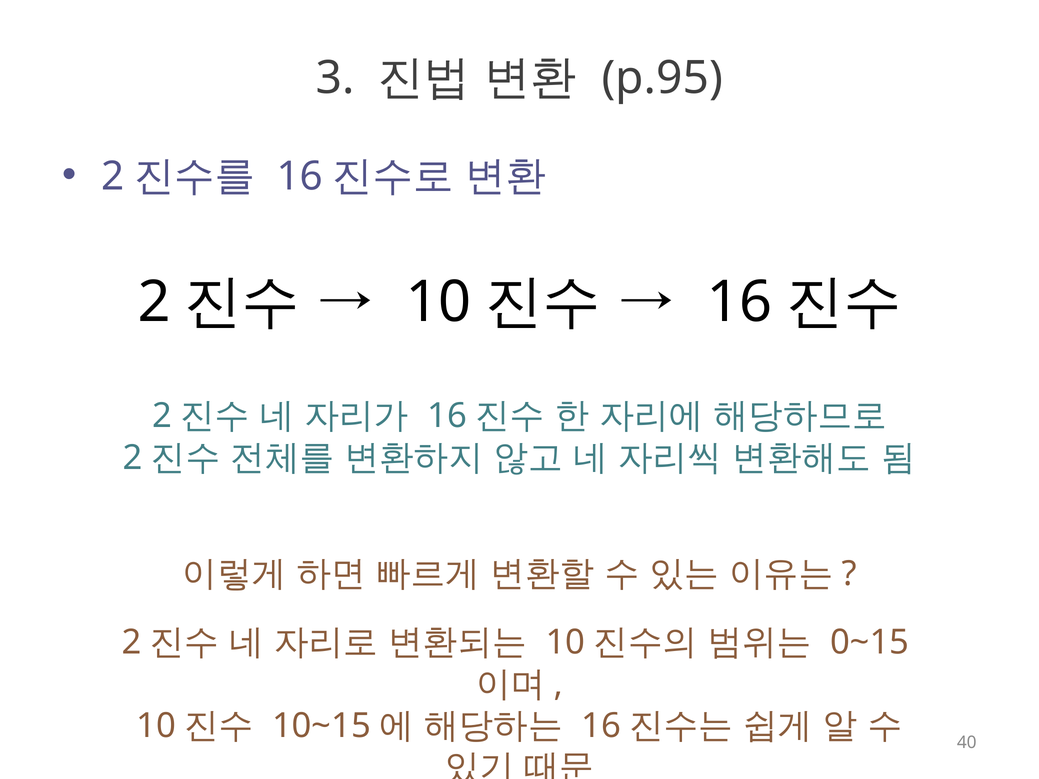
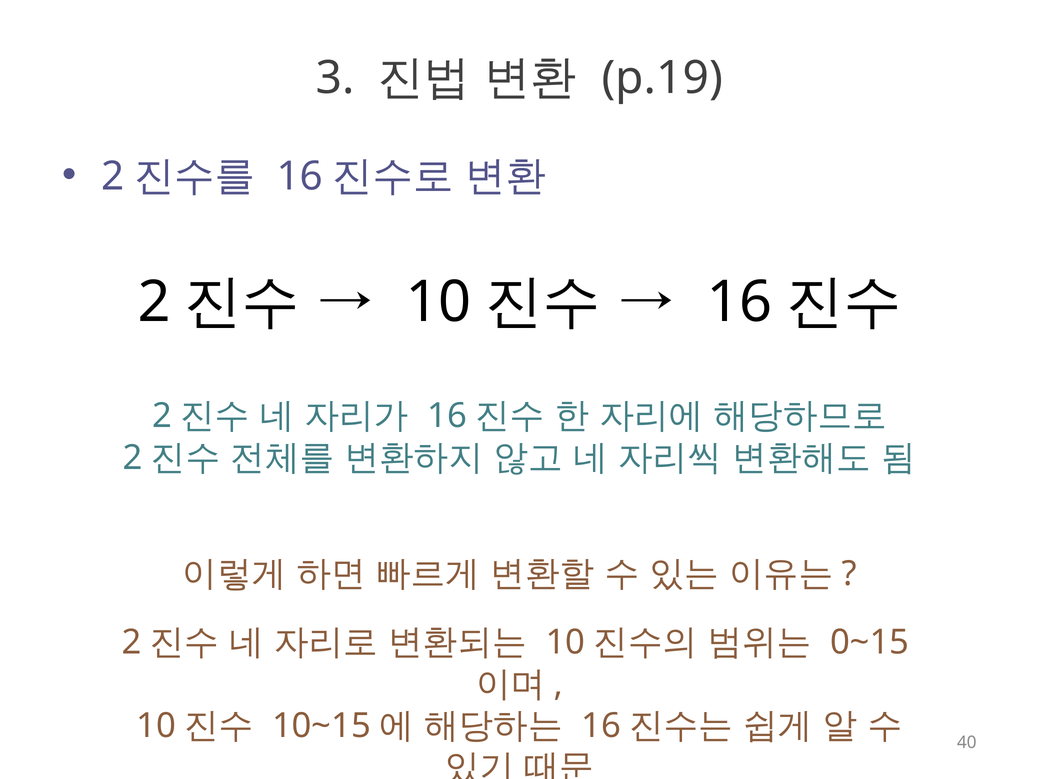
p.95: p.95 -> p.19
